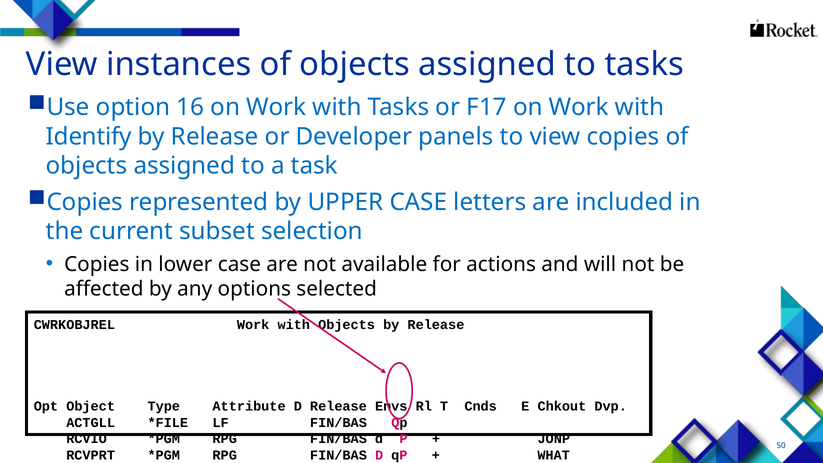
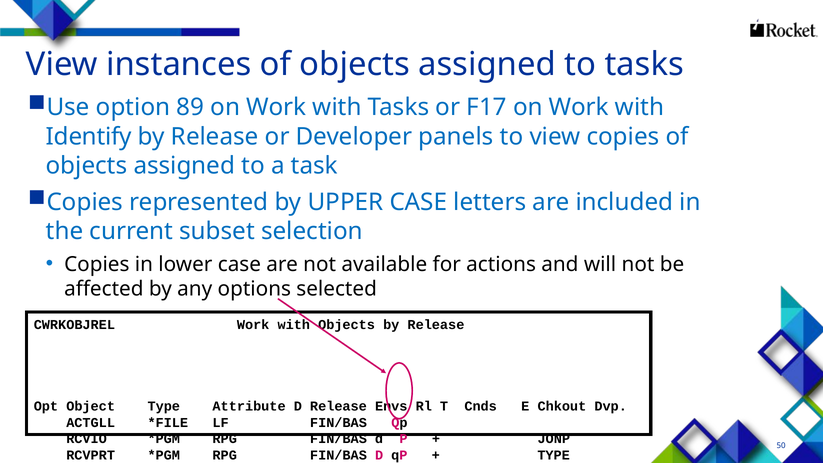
16: 16 -> 89
WHAT at (554, 455): WHAT -> TYPE
